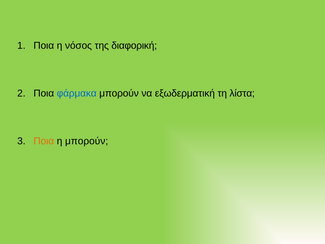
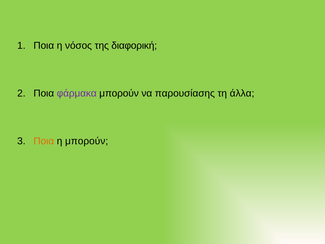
φάρμακα colour: blue -> purple
εξωδερματική: εξωδερματική -> παρουσίασης
λίστα: λίστα -> άλλα
